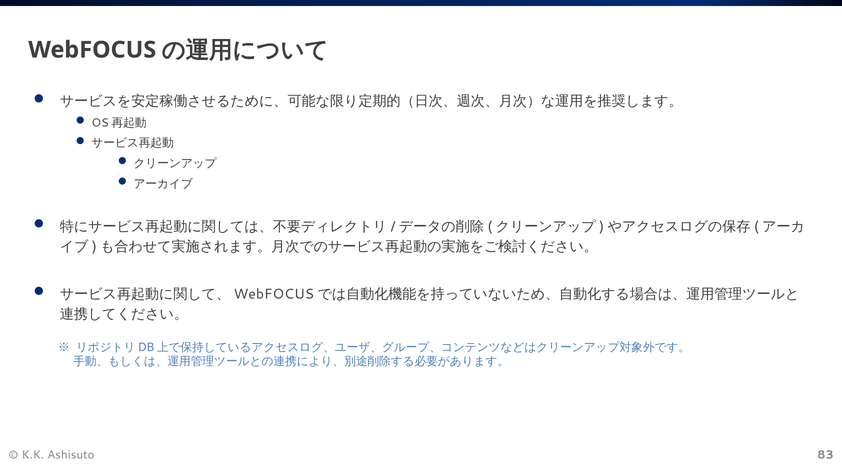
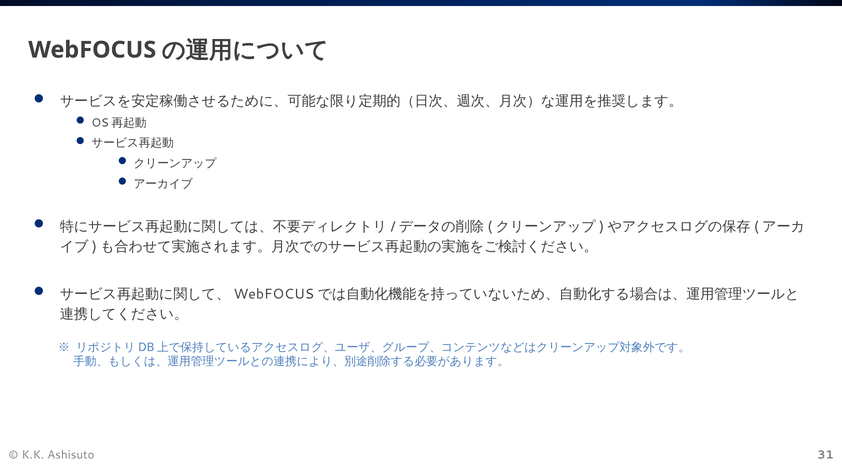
83: 83 -> 31
